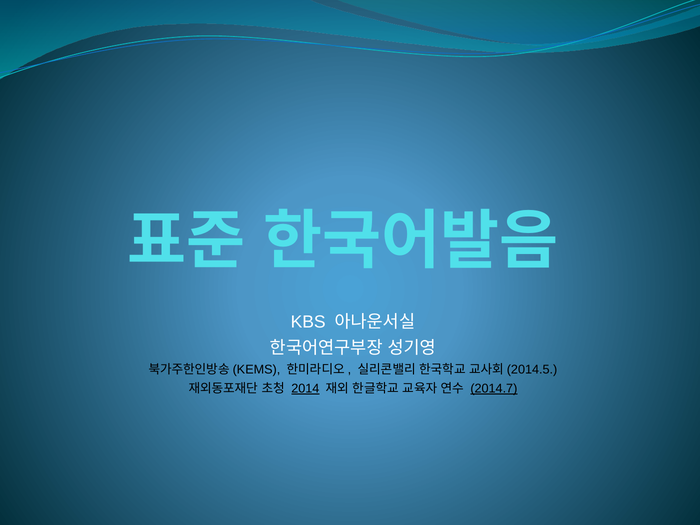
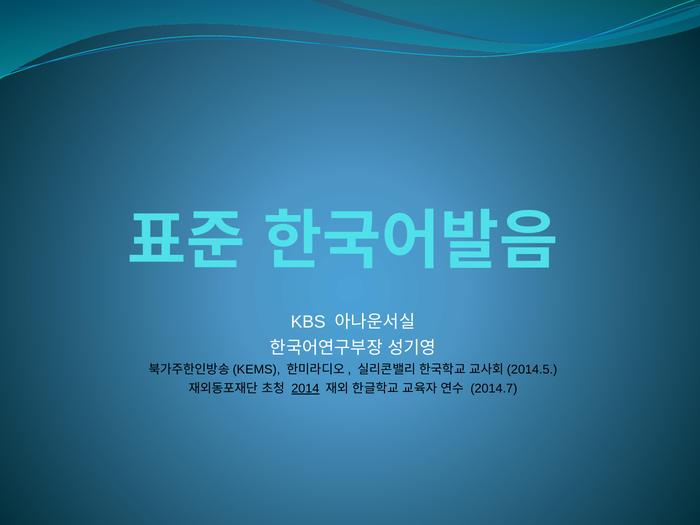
2014.7 underline: present -> none
